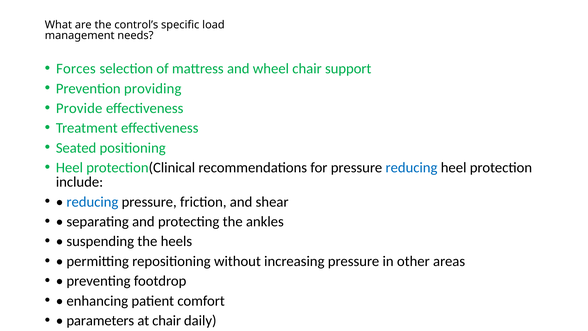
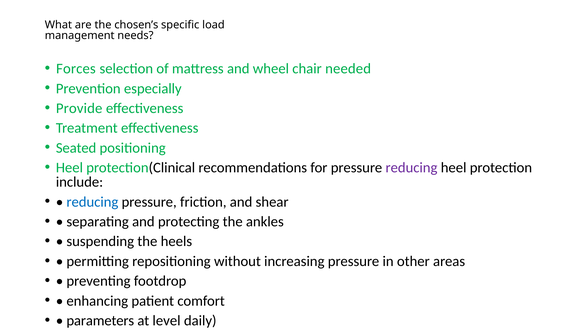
control’s: control’s -> chosen’s
support: support -> needed
providing: providing -> especially
reducing at (411, 168) colour: blue -> purple
at chair: chair -> level
